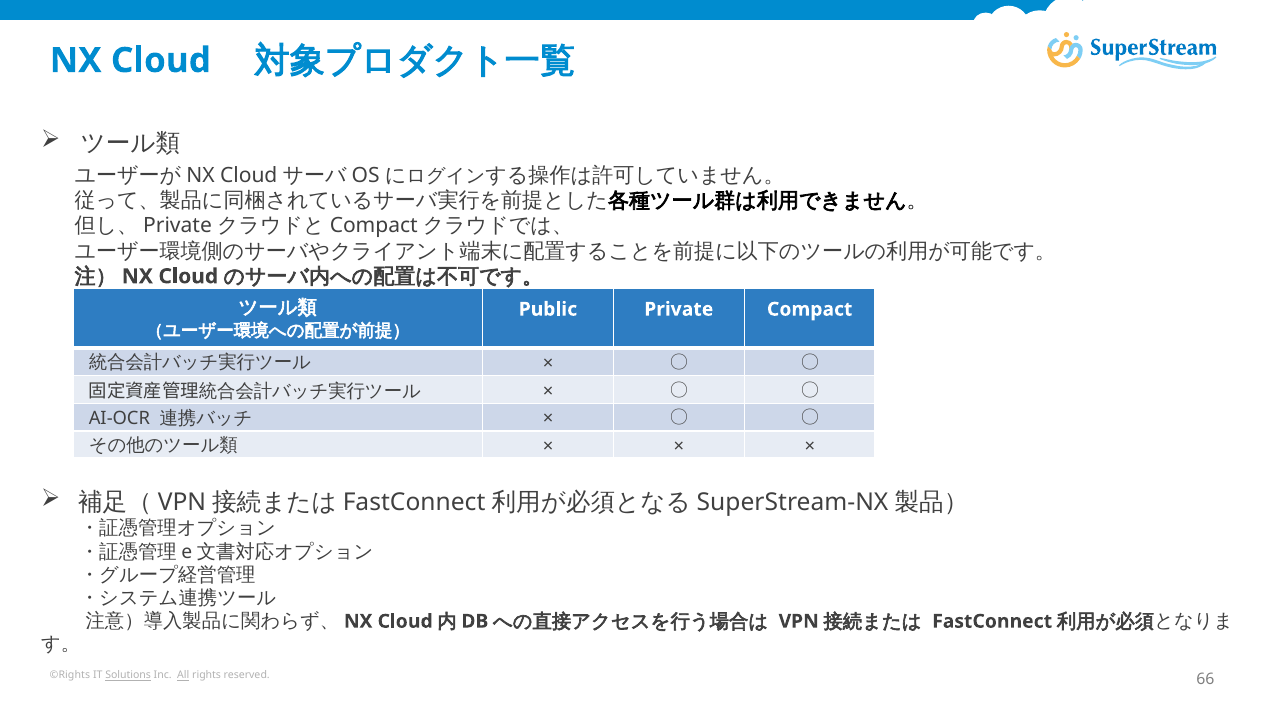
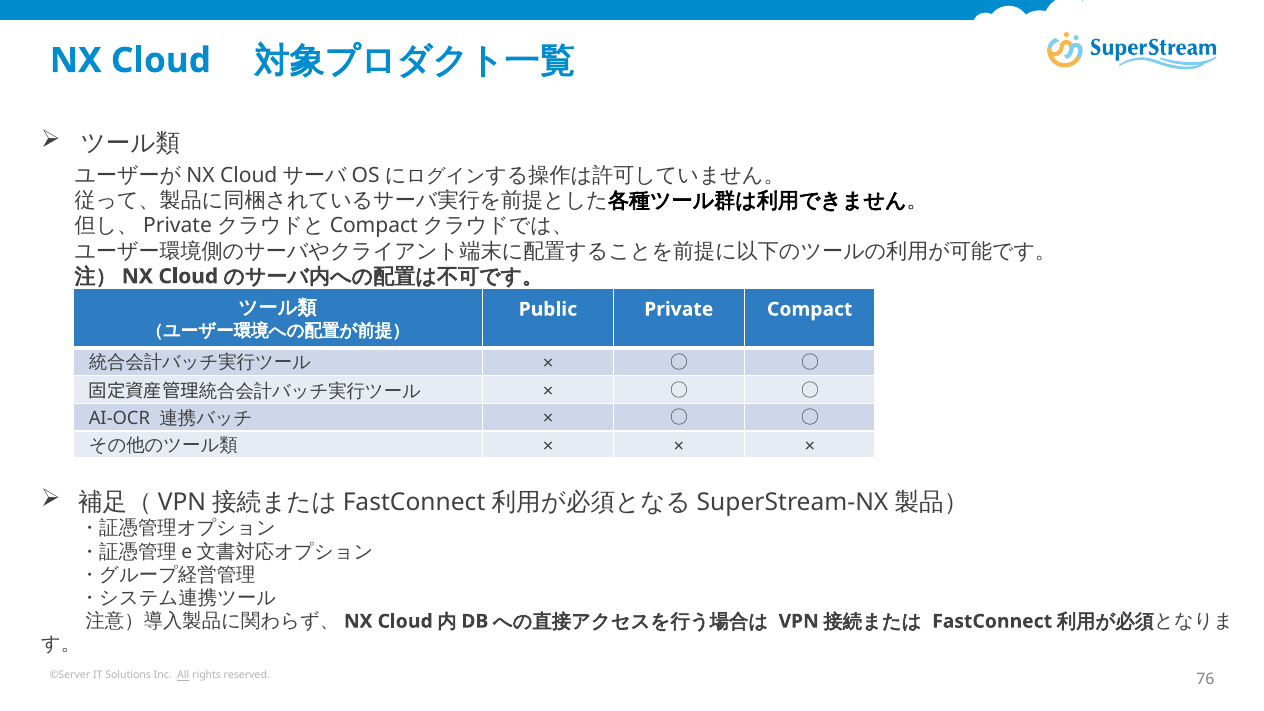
©Rights: ©Rights -> ©Server
Solutions underline: present -> none
66: 66 -> 76
